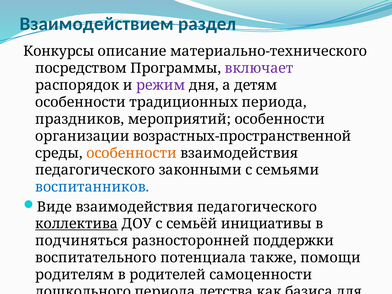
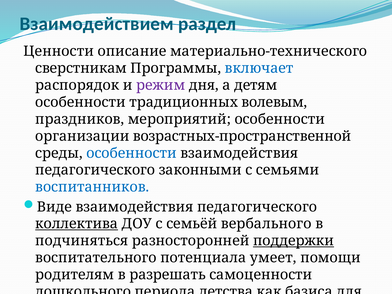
Конкурсы: Конкурсы -> Ценности
посредством: посредством -> сверстникам
включает colour: purple -> blue
традиционных периода: периода -> волевым
особенности at (132, 153) colour: orange -> blue
инициативы: инициативы -> вербального
поддержки underline: none -> present
также: также -> умеет
родителей: родителей -> разрешать
